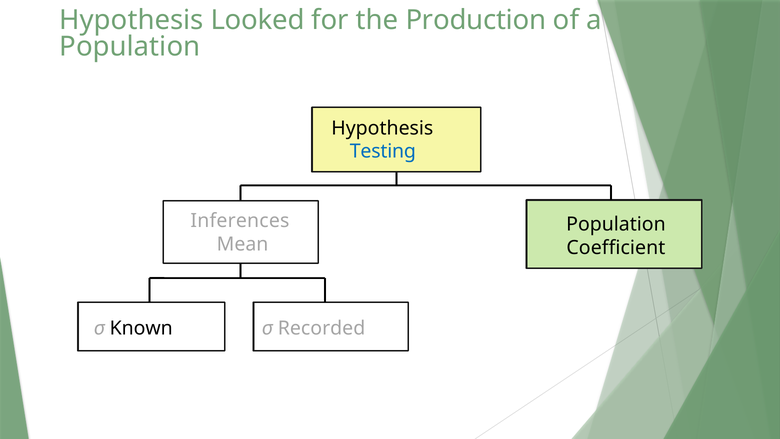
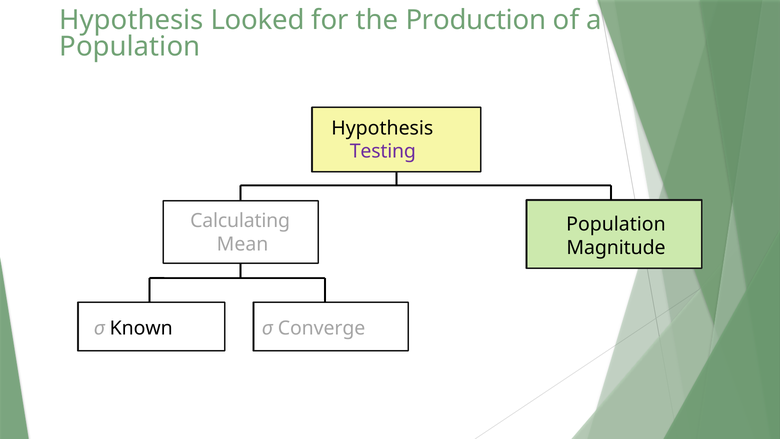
Testing colour: blue -> purple
Inferences: Inferences -> Calculating
Coefficient: Coefficient -> Magnitude
Recorded: Recorded -> Converge
